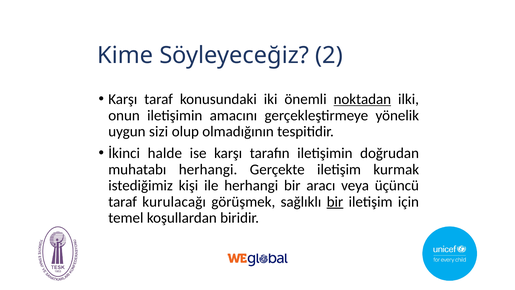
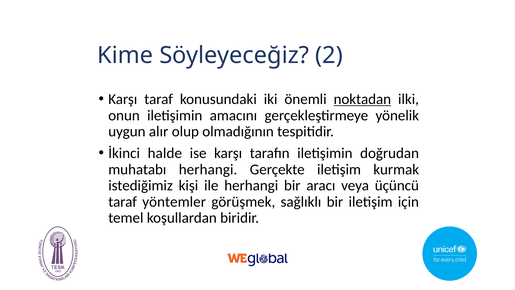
sizi: sizi -> alır
kurulacağı: kurulacağı -> yöntemler
bir at (335, 202) underline: present -> none
